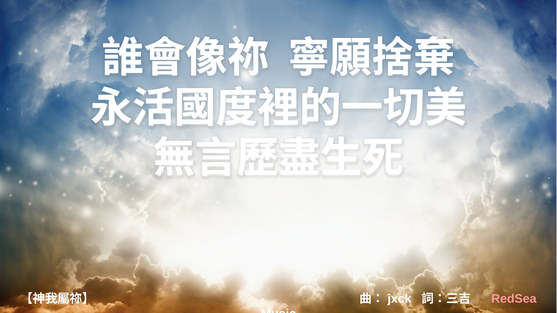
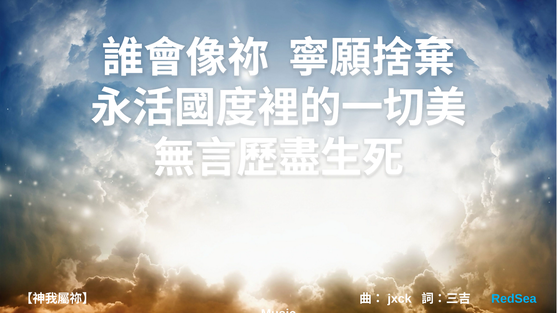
RedSea colour: pink -> light blue
